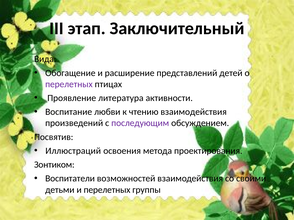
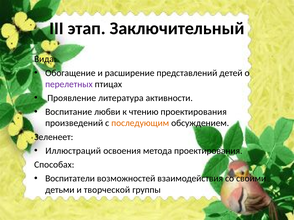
чтению взаимодействия: взаимодействия -> проектирования
последующим colour: purple -> orange
Посвятив: Посвятив -> Зеленеет
Зонтиком: Зонтиком -> Способах
и перелетных: перелетных -> творческой
